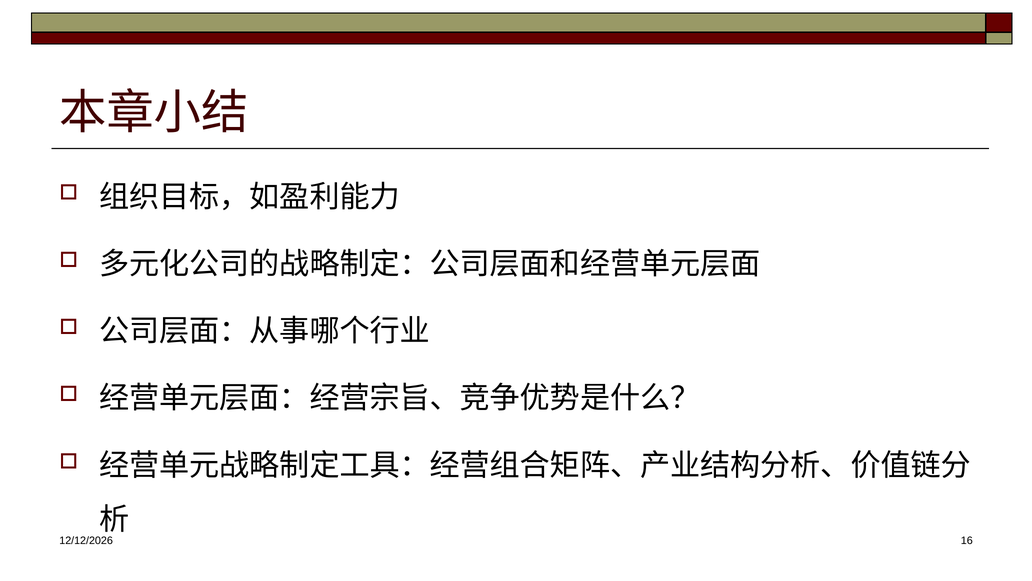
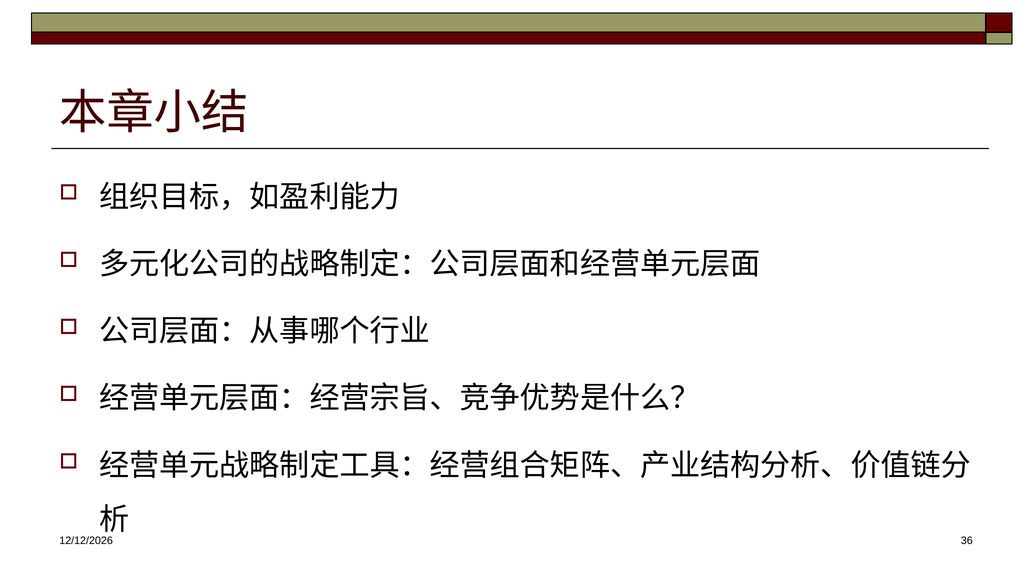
16: 16 -> 36
